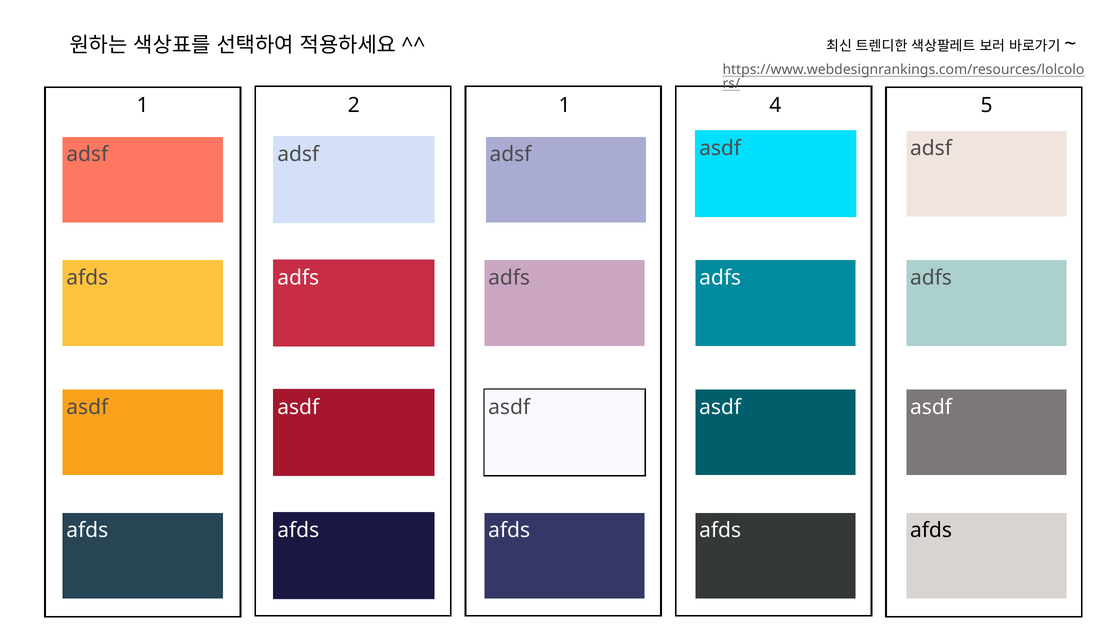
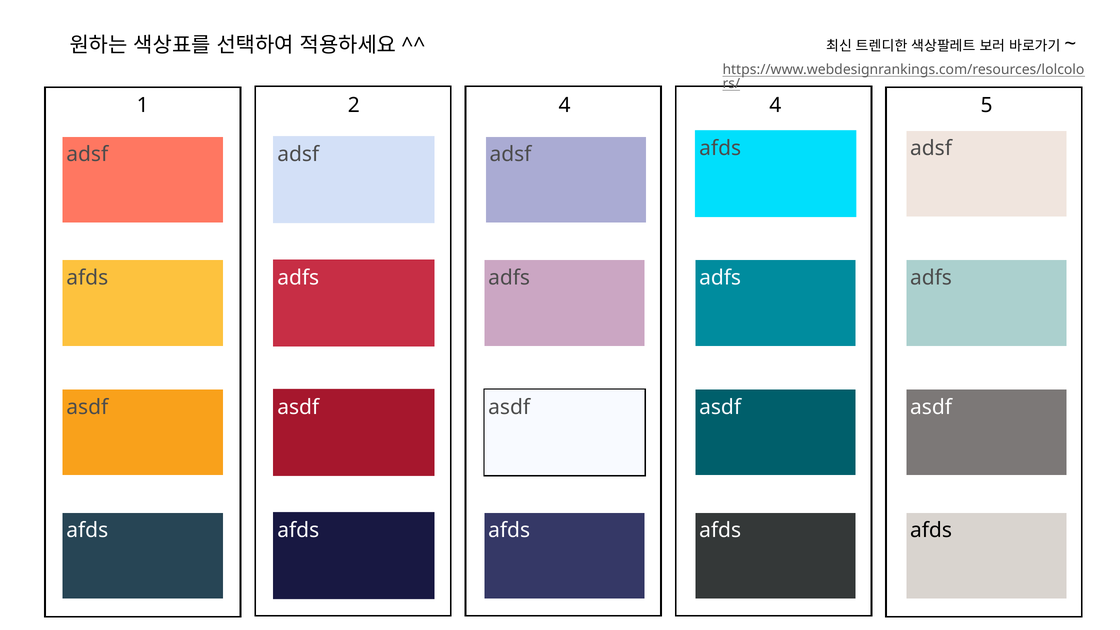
2 1: 1 -> 4
asdf at (720, 148): asdf -> afds
